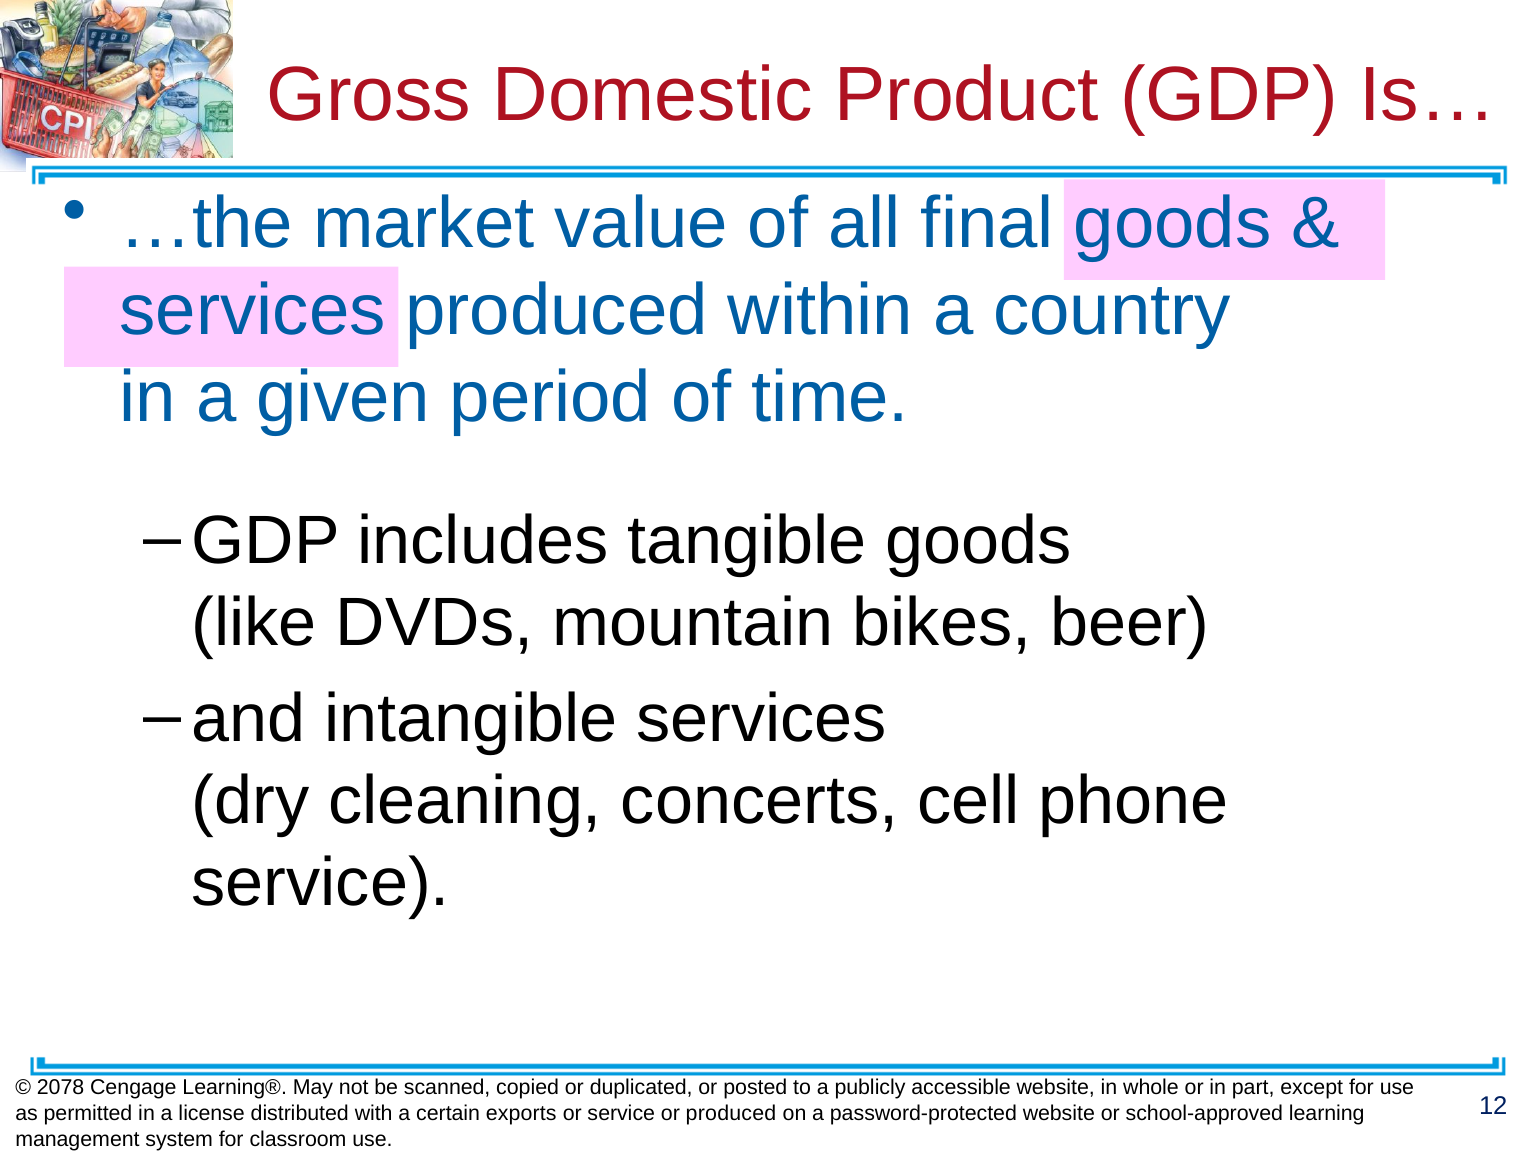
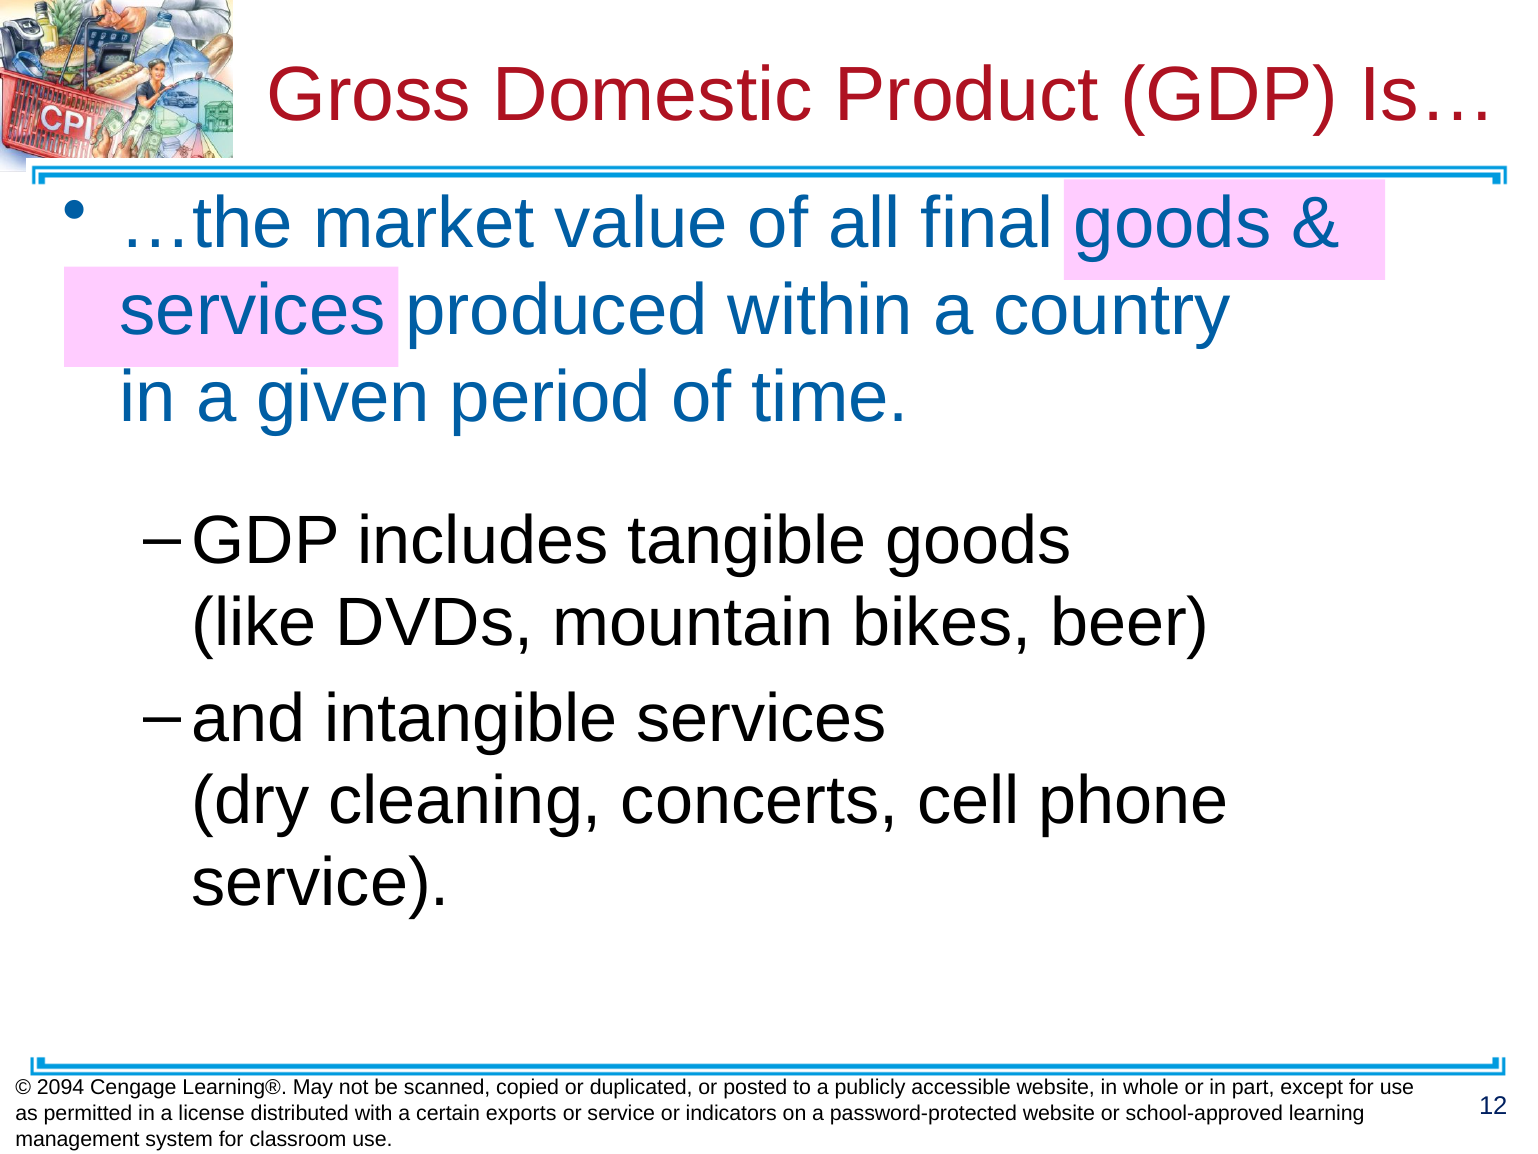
2078: 2078 -> 2094
or produced: produced -> indicators
